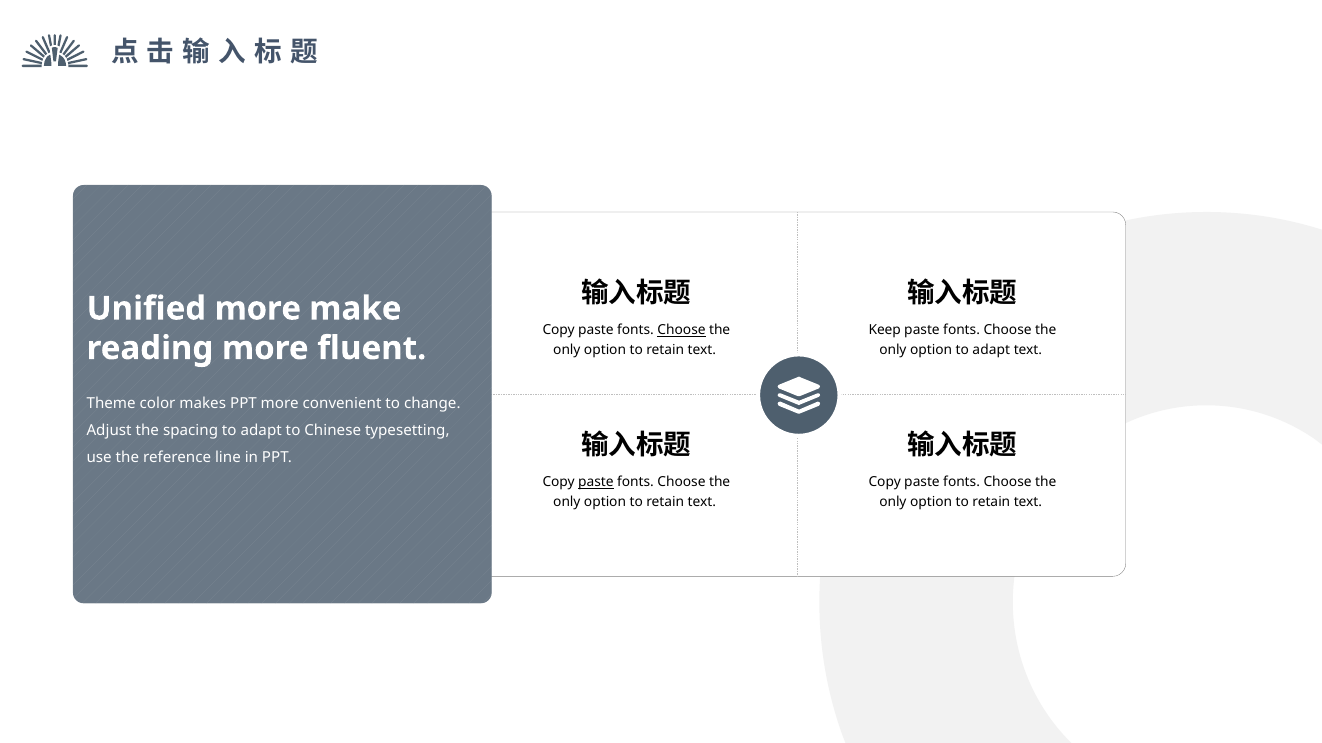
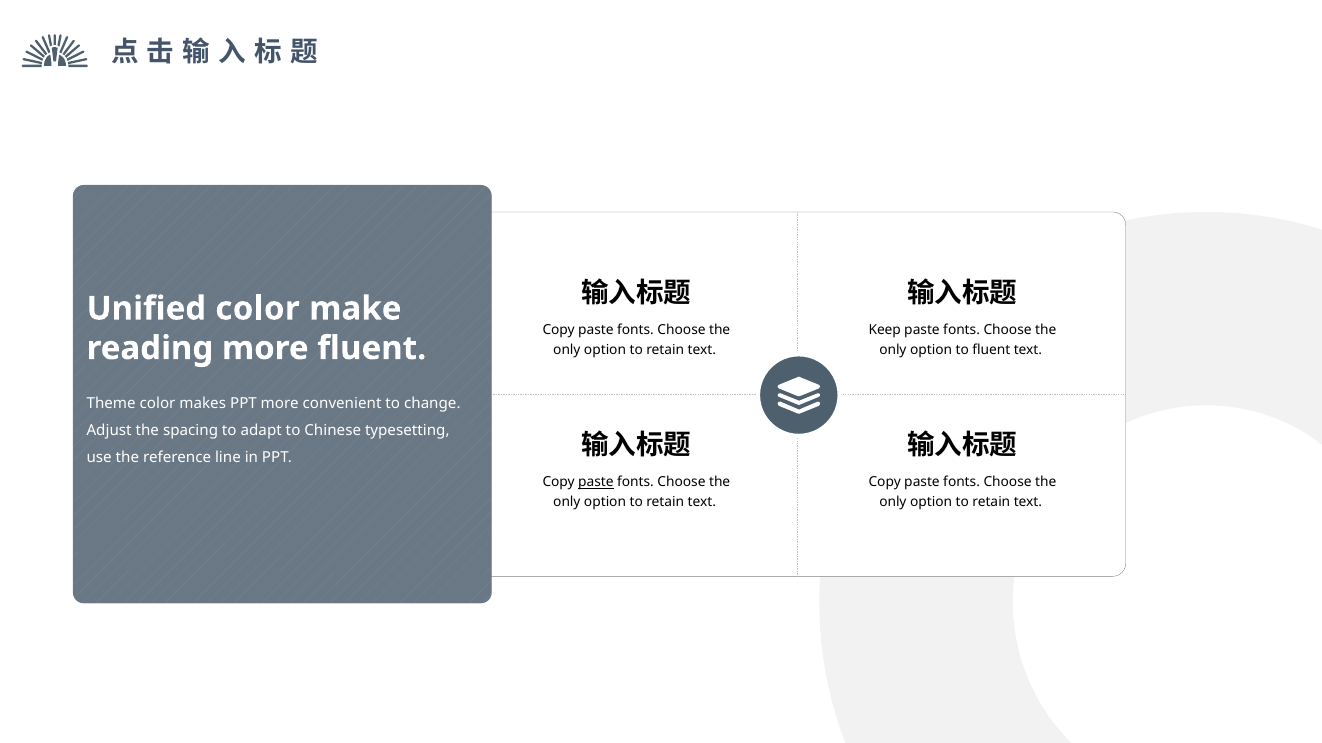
Unified more: more -> color
Choose at (682, 330) underline: present -> none
option to adapt: adapt -> fluent
